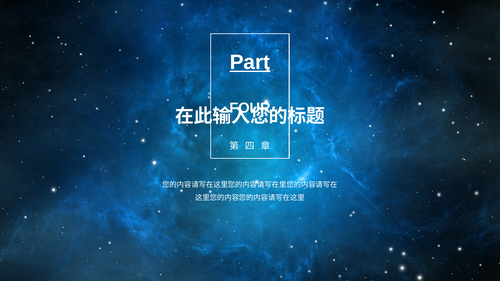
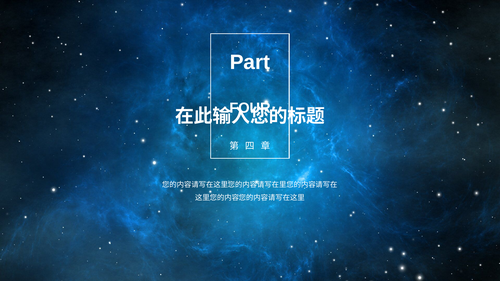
Part underline: present -> none
